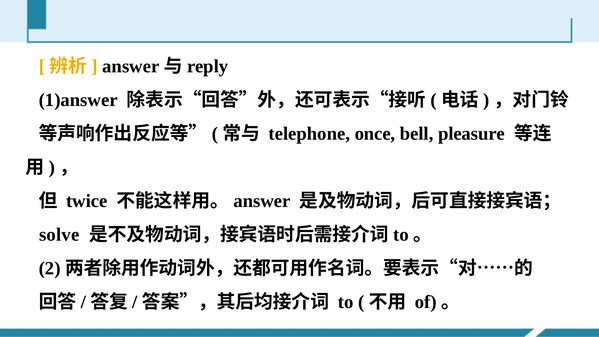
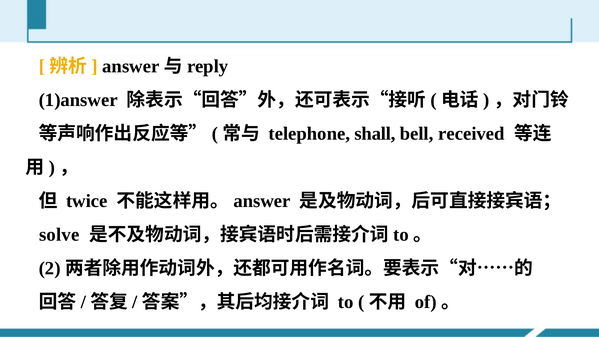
once: once -> shall
pleasure: pleasure -> received
